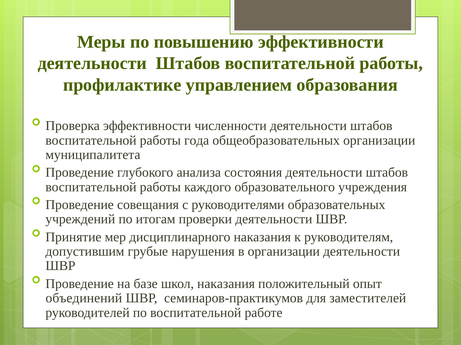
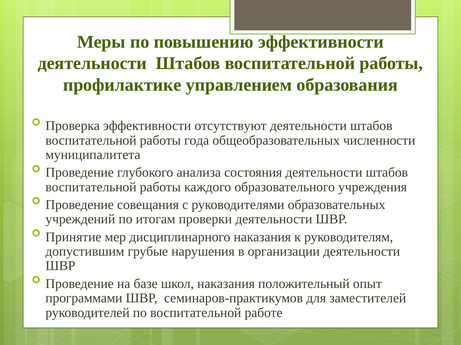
численности: численности -> отсутствуют
общеобразовательных организации: организации -> численности
объединений: объединений -> программами
